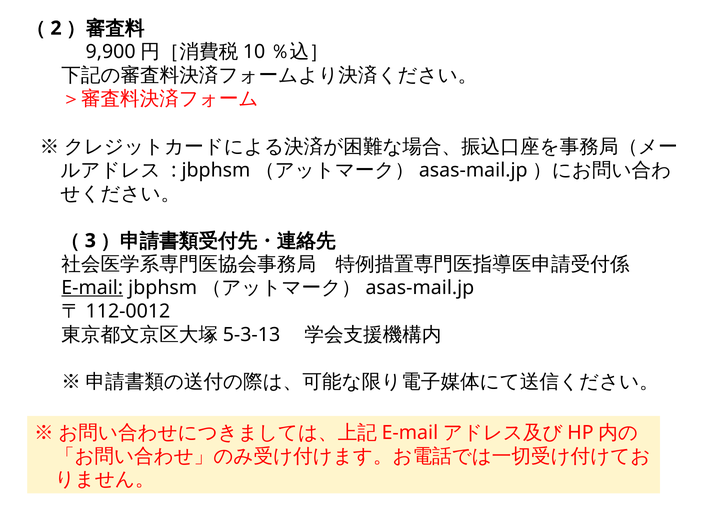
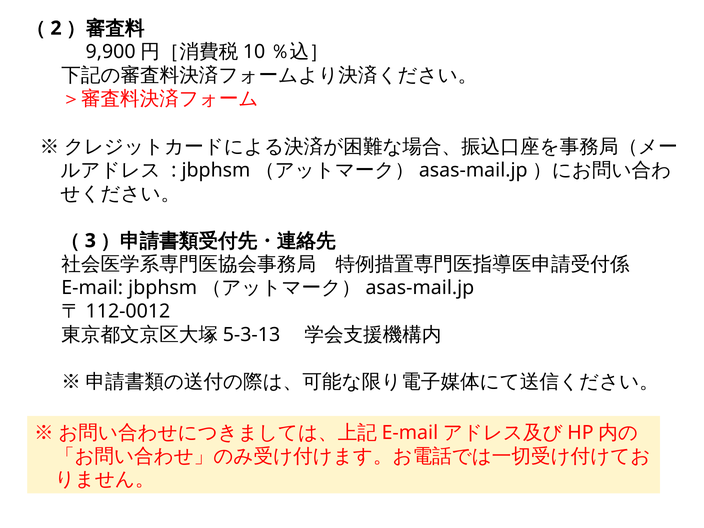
E-mail underline: present -> none
